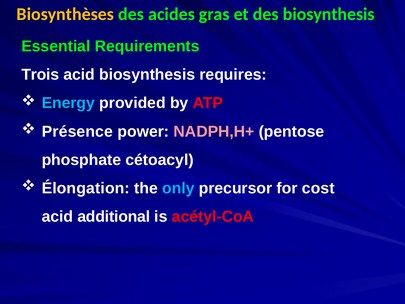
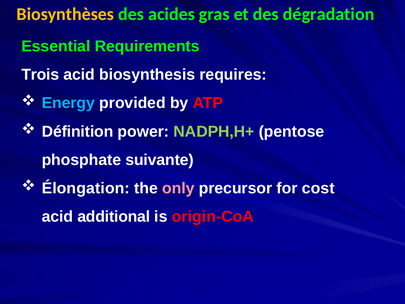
des biosynthesis: biosynthesis -> dégradation
Présence: Présence -> Définition
NADPH,H+ colour: pink -> light green
cétoacyl: cétoacyl -> suivante
only colour: light blue -> pink
acétyl-CoA: acétyl-CoA -> origin-CoA
